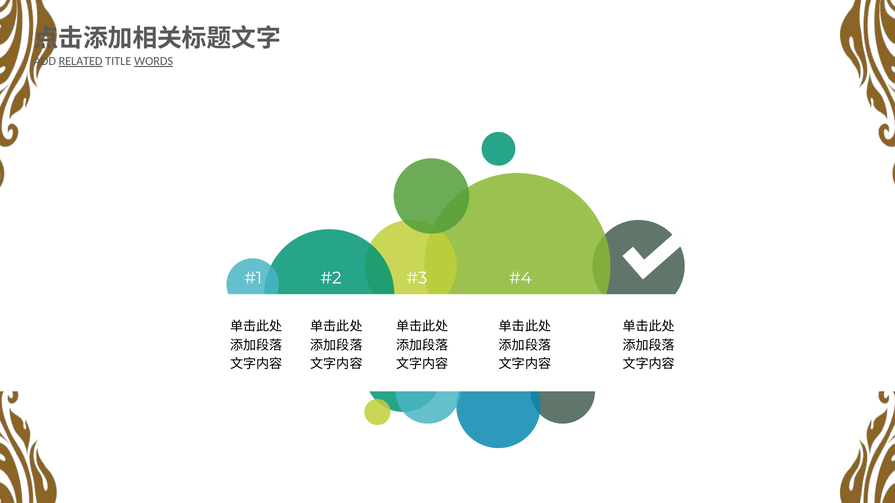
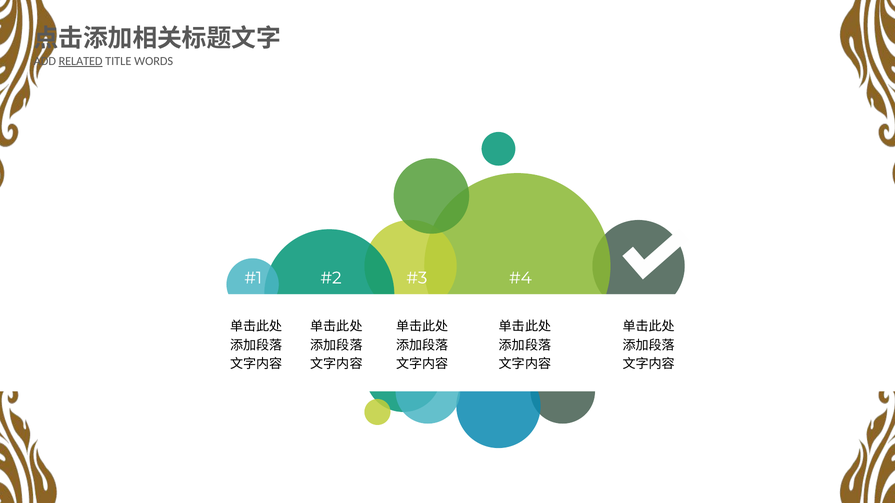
WORDS underline: present -> none
